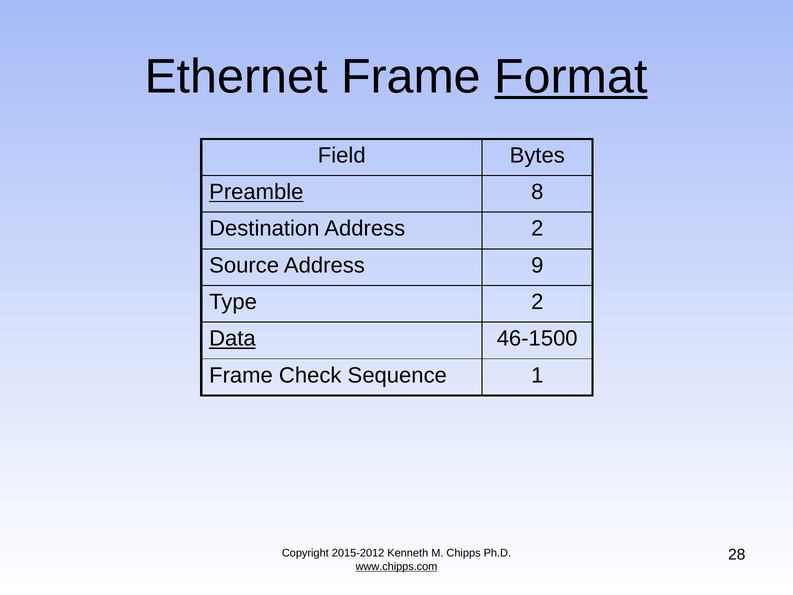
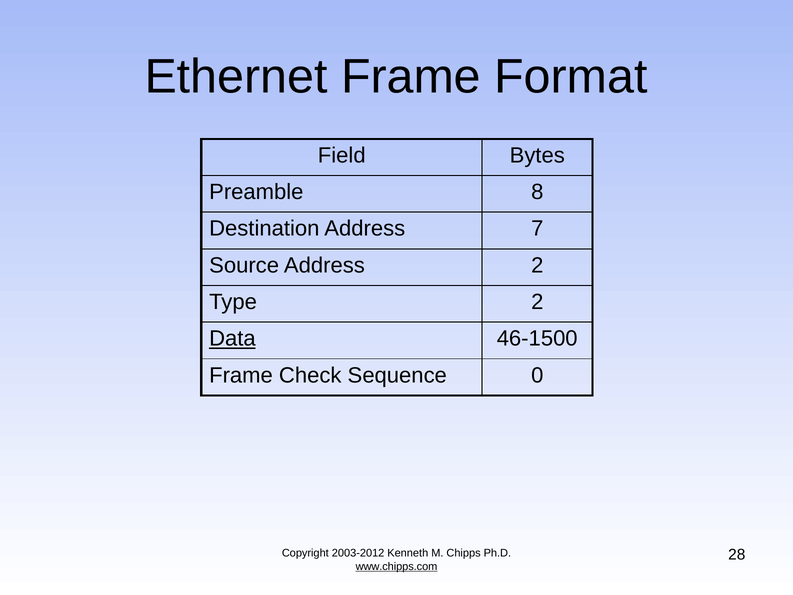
Format underline: present -> none
Preamble underline: present -> none
Address 2: 2 -> 7
Address 9: 9 -> 2
1: 1 -> 0
2015-2012: 2015-2012 -> 2003-2012
